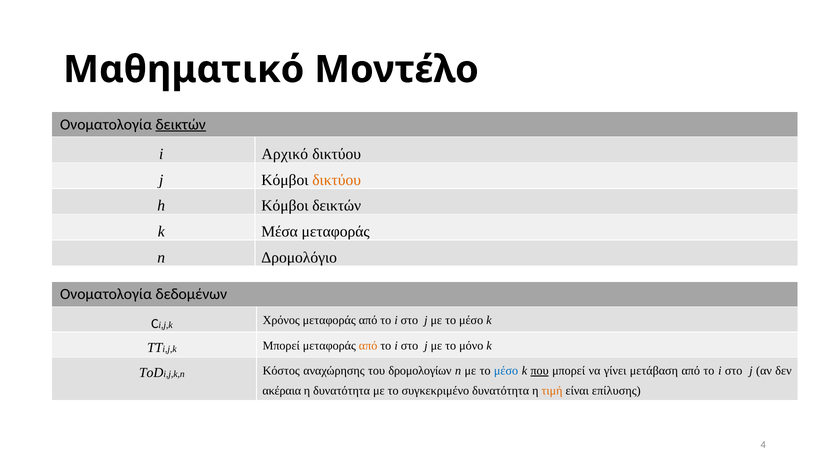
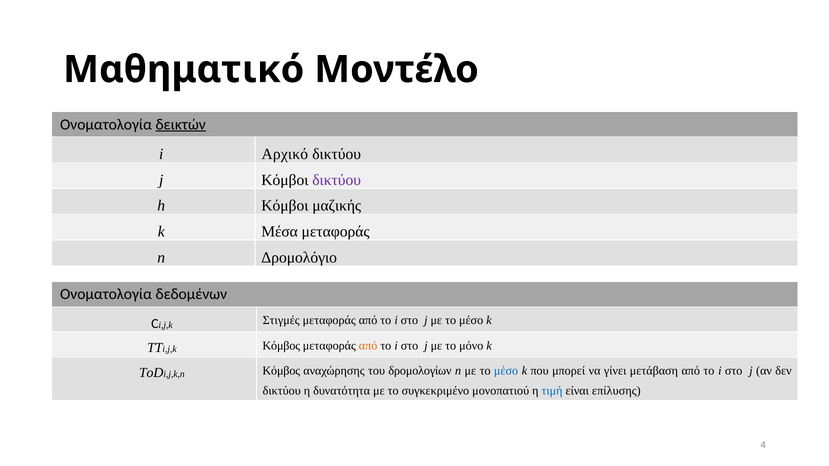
δικτύου at (337, 180) colour: orange -> purple
Κόμβοι δεικτών: δεικτών -> μαζικής
Χρόνος: Χρόνος -> Στιγμές
Μπορεί at (281, 346): Μπορεί -> Κόμβος
Κόστος at (281, 371): Κόστος -> Κόμβος
που underline: present -> none
ακέραια at (282, 391): ακέραια -> δικτύου
συγκεκριμένο δυνατότητα: δυνατότητα -> μονοπατιού
τιμή colour: orange -> blue
